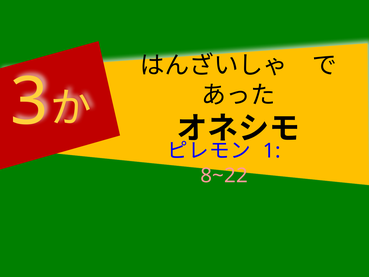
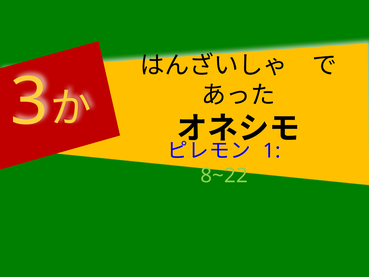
8~22 colour: pink -> light green
